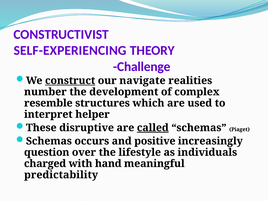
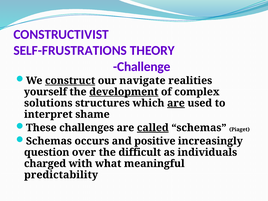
SELF-EXPERIENCING: SELF-EXPERIENCING -> SELF-FRUSTRATIONS
number: number -> yourself
development underline: none -> present
resemble: resemble -> solutions
are at (176, 103) underline: none -> present
helper: helper -> shame
disruptive: disruptive -> challenges
lifestyle: lifestyle -> difficult
hand: hand -> what
